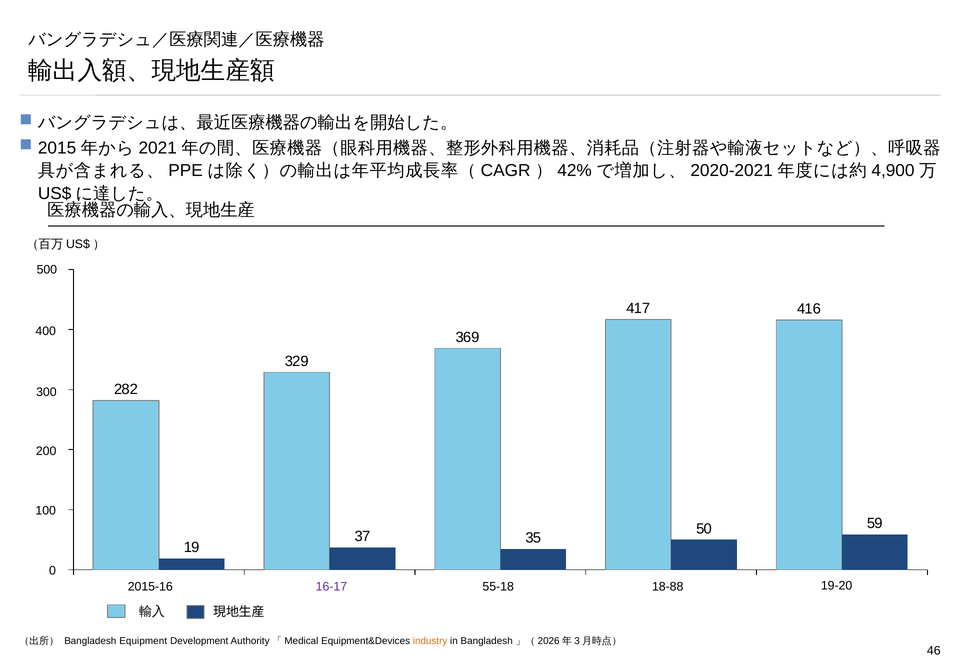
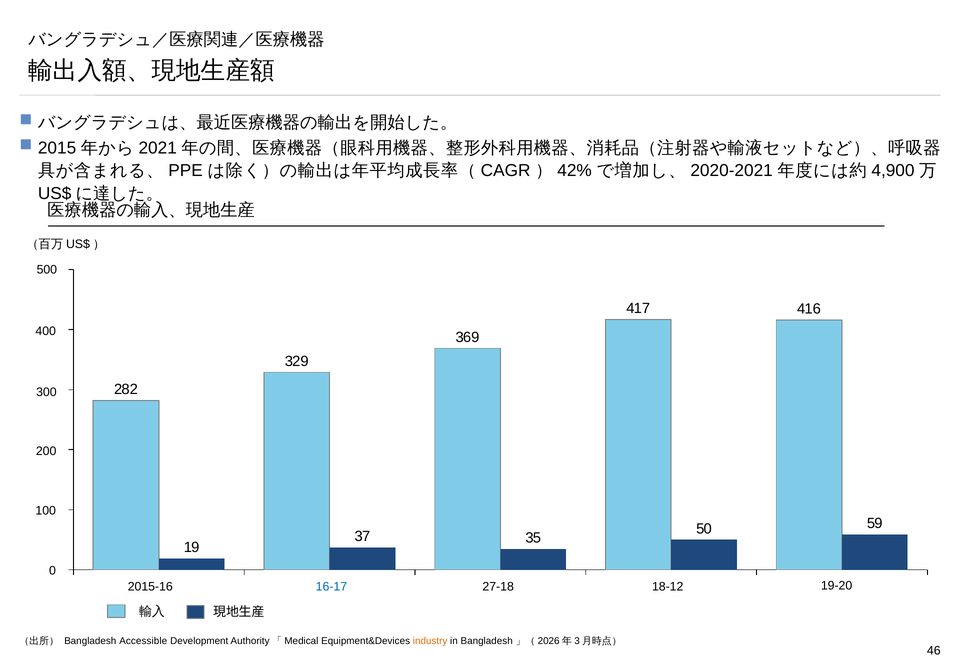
16-17 colour: purple -> blue
55-18: 55-18 -> 27-18
18-88: 18-88 -> 18-12
Equipment: Equipment -> Accessible
